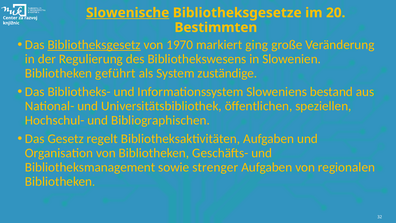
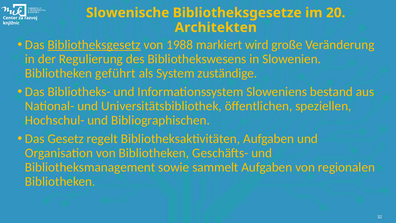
Slowenische underline: present -> none
Bestimmten: Bestimmten -> Architekten
1970: 1970 -> 1988
ging: ging -> wird
strenger: strenger -> sammelt
